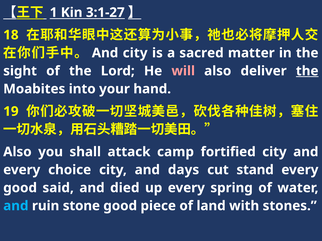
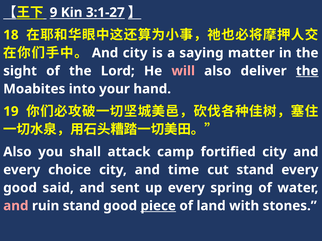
1: 1 -> 9
sacred: sacred -> saying
days: days -> time
died: died -> sent
and at (16, 206) colour: light blue -> pink
ruin stone: stone -> stand
piece underline: none -> present
